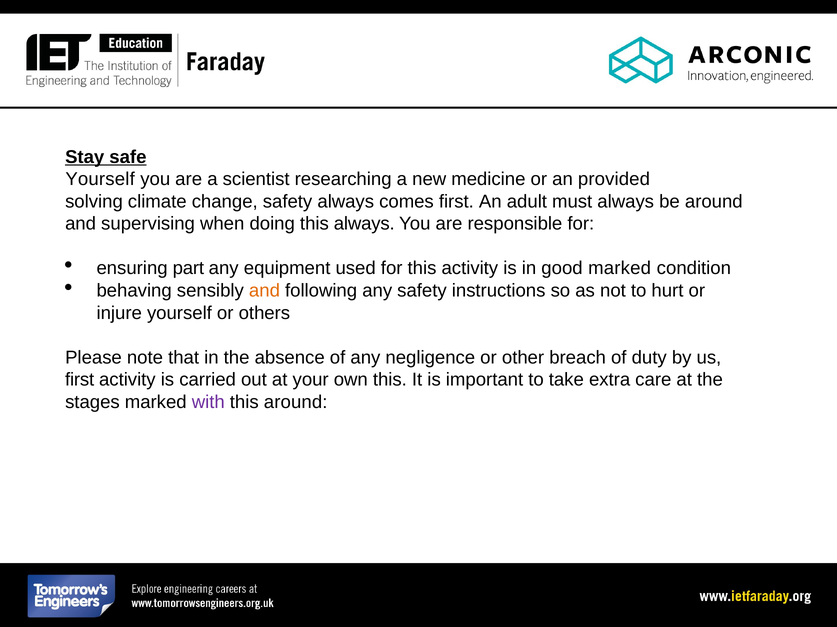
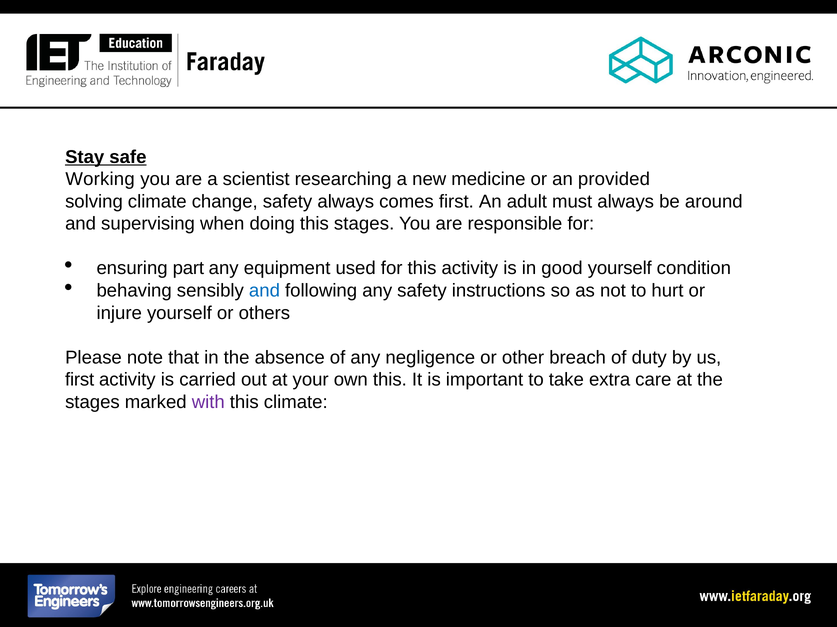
Yourself at (100, 179): Yourself -> Working
this always: always -> stages
good marked: marked -> yourself
and at (264, 291) colour: orange -> blue
this around: around -> climate
